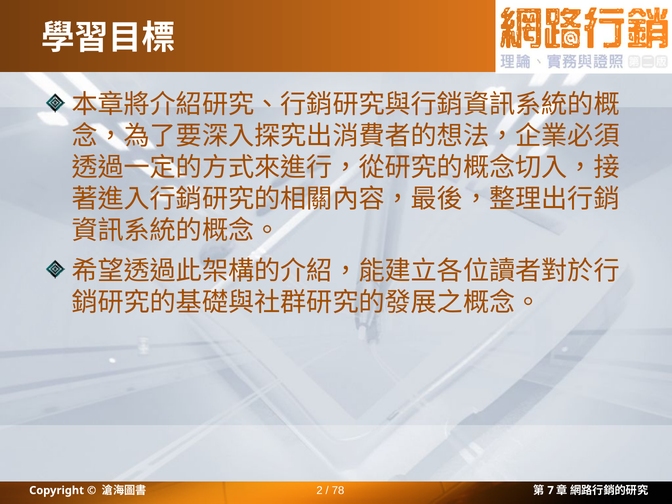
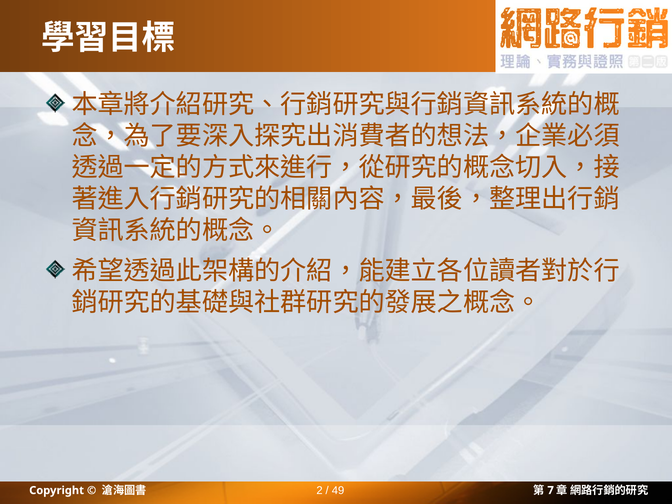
78: 78 -> 49
